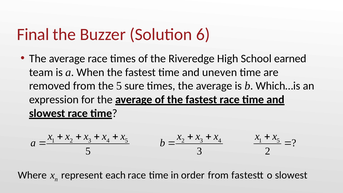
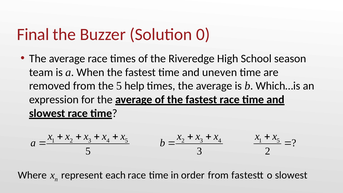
6: 6 -> 0
earned: earned -> season
sure: sure -> help
